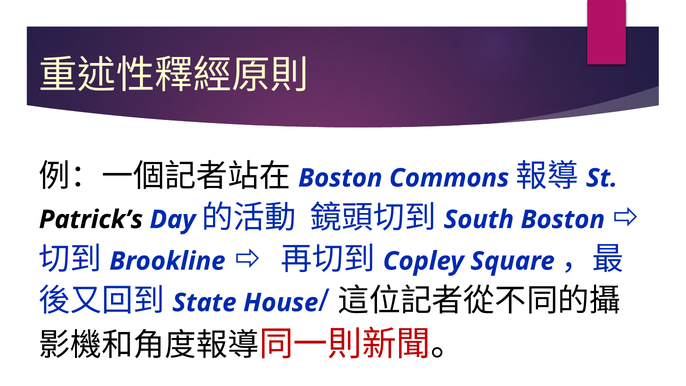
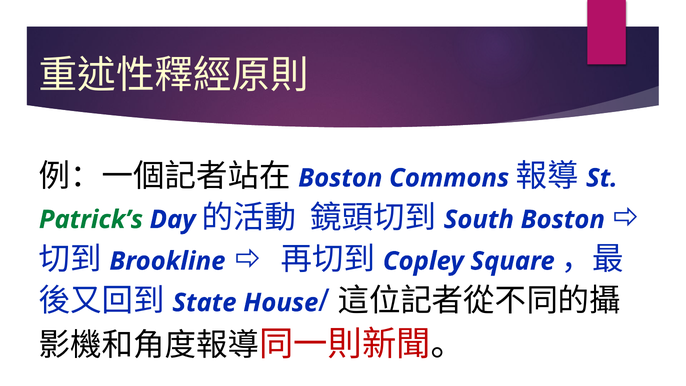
Patrick’s colour: black -> green
